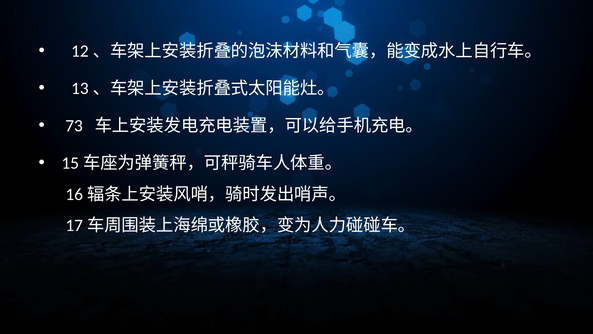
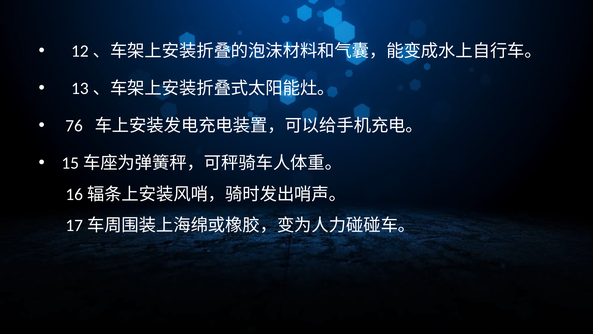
73: 73 -> 76
